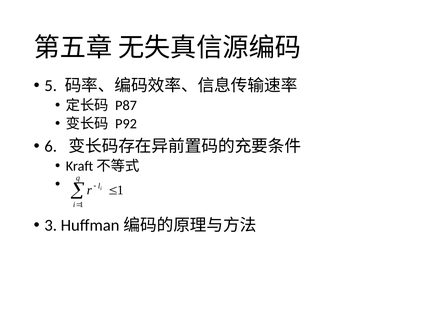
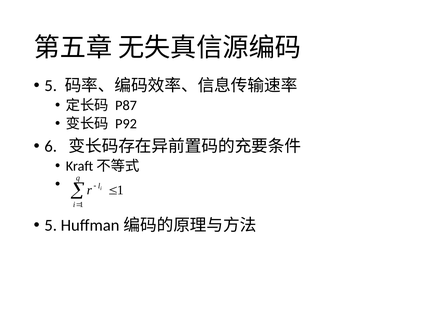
3 at (51, 225): 3 -> 5
